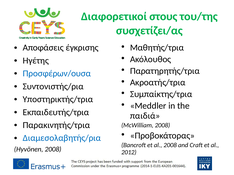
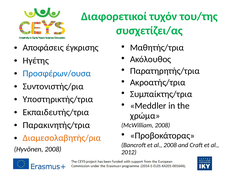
στους: στους -> τυχόν
παιδιά: παιδιά -> χρώμα
Διαμεσολαβητής/ρια colour: blue -> orange
